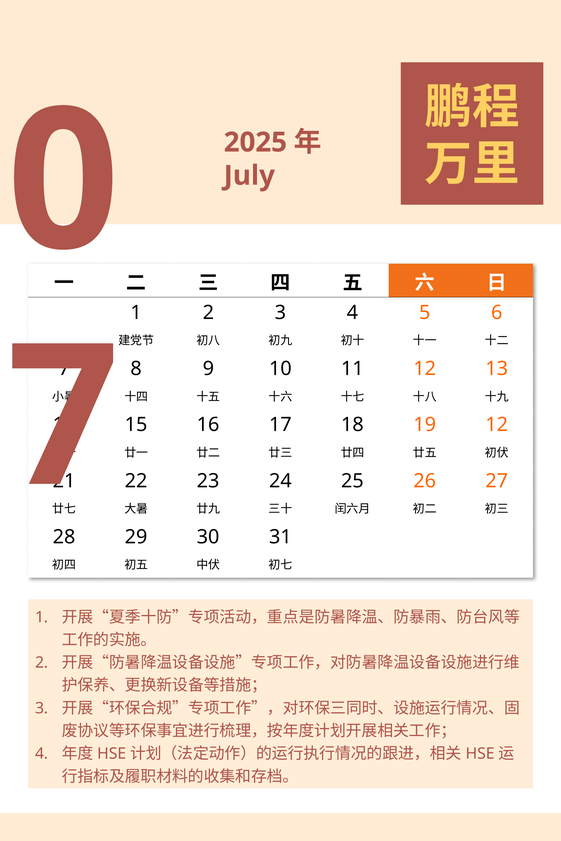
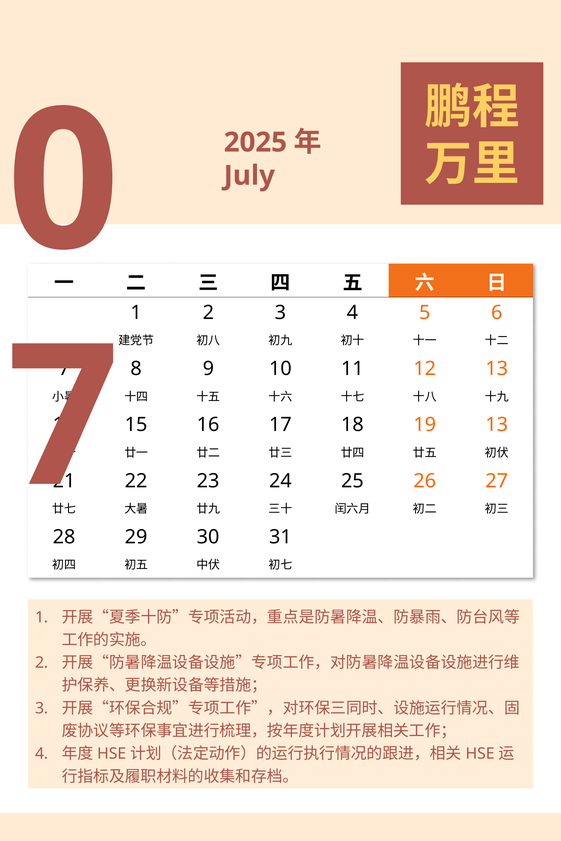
19 12: 12 -> 13
